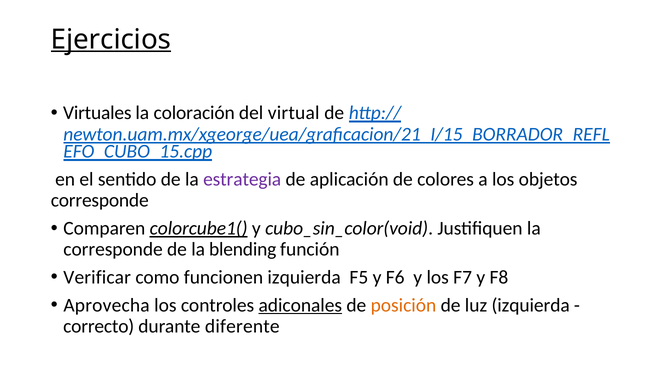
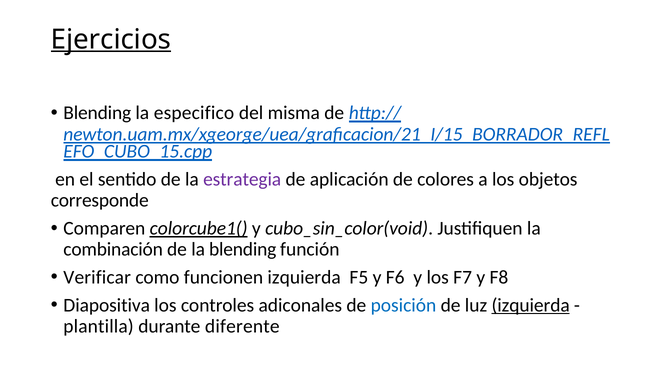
Virtuales at (97, 113): Virtuales -> Blending
coloración: coloración -> especifico
virtual: virtual -> misma
corresponde at (113, 249): corresponde -> combinación
Aprovecha: Aprovecha -> Diapositiva
adiconales underline: present -> none
posición colour: orange -> blue
izquierda at (531, 305) underline: none -> present
correcto: correcto -> plantilla
